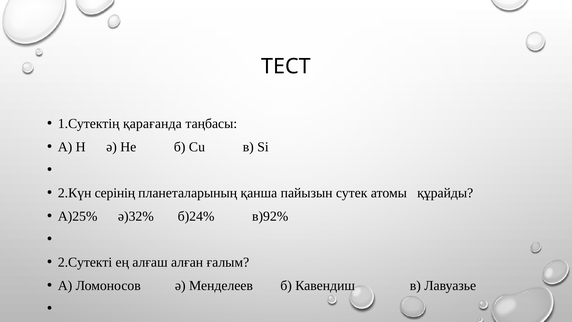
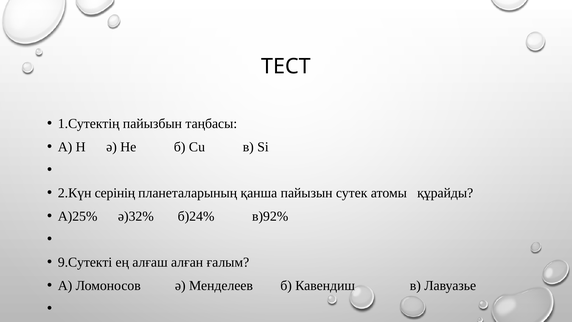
қарағанда: қарағанда -> пайызбын
2.Сутекті: 2.Сутекті -> 9.Сутекті
